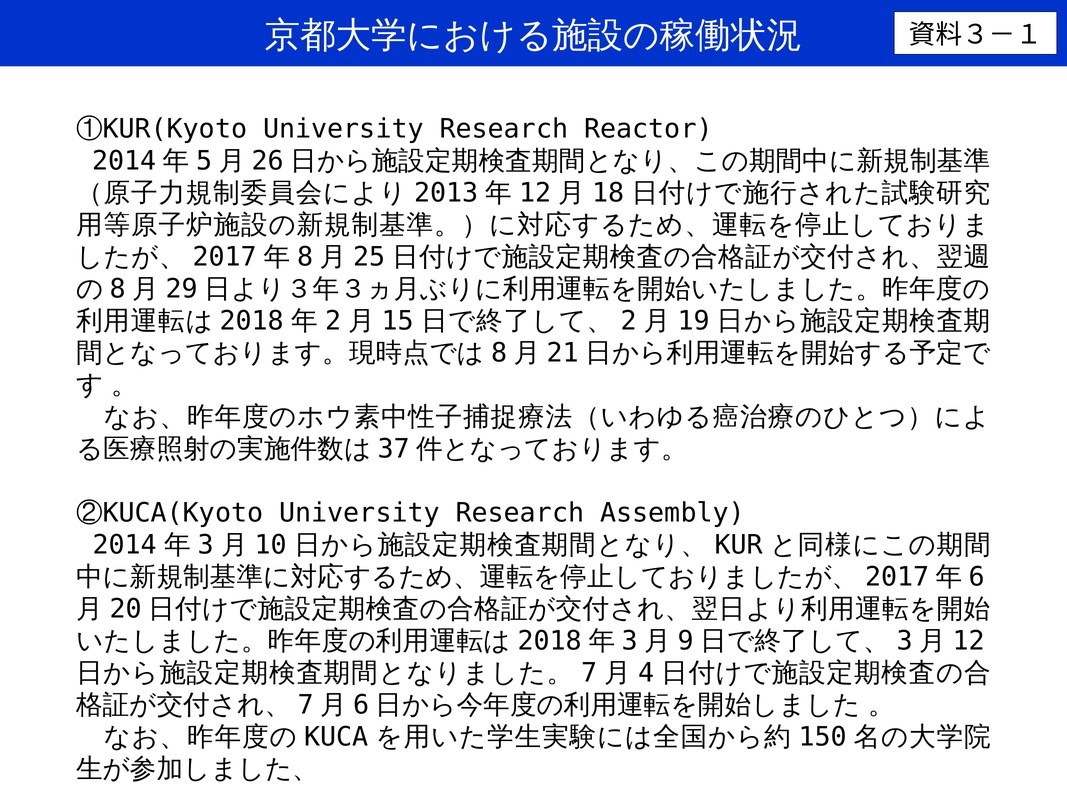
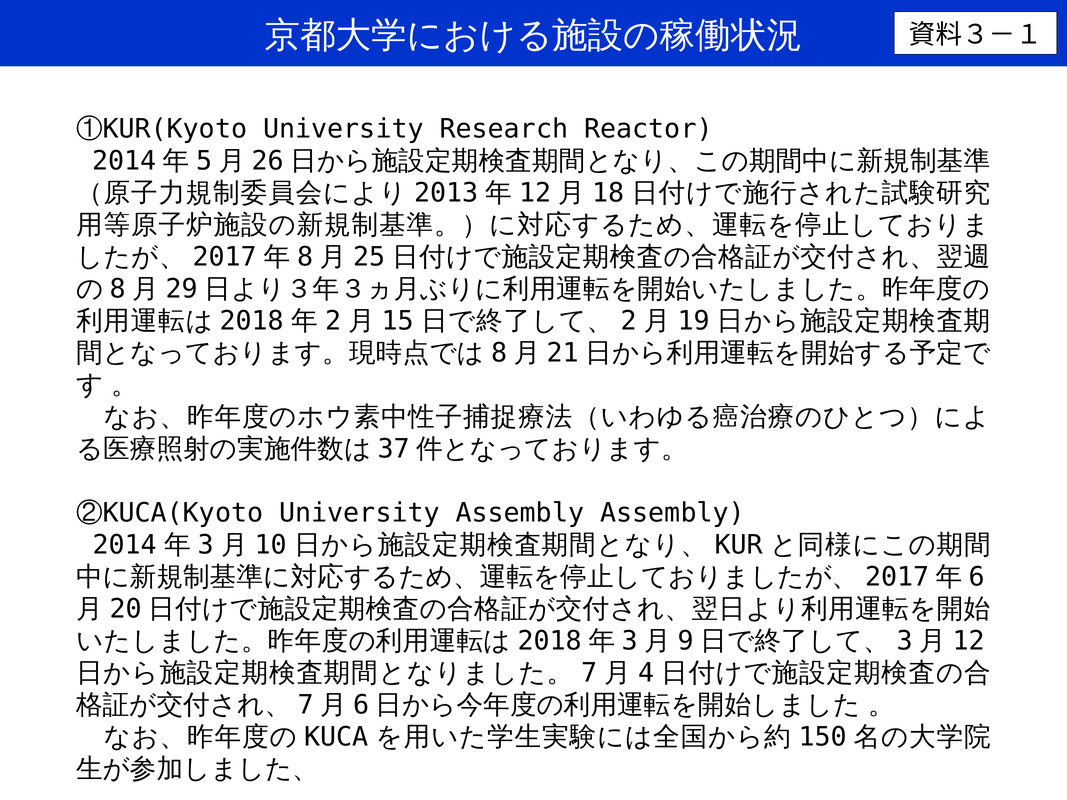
②KUCA(Kyoto University Research: Research -> Assembly
